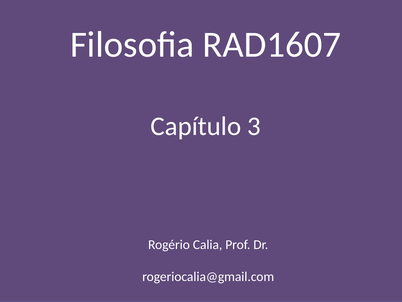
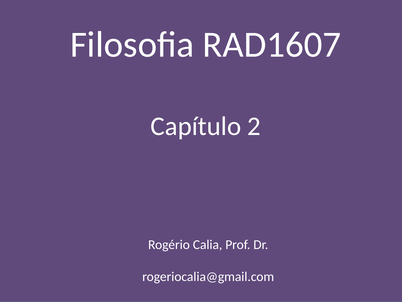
3: 3 -> 2
